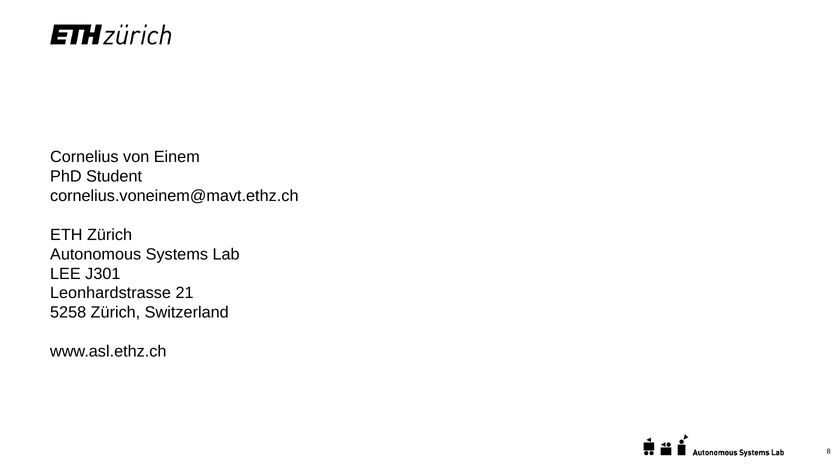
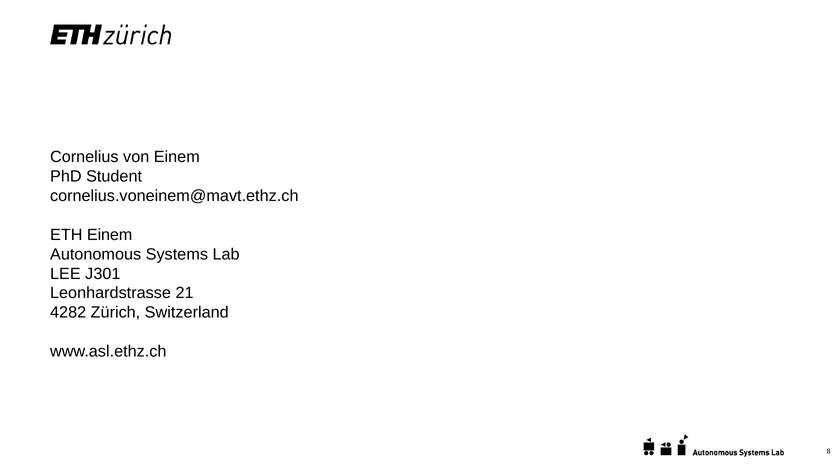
ETH Zürich: Zürich -> Einem
5258: 5258 -> 4282
